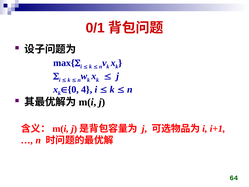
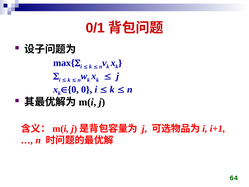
4 at (87, 89): 4 -> 0
